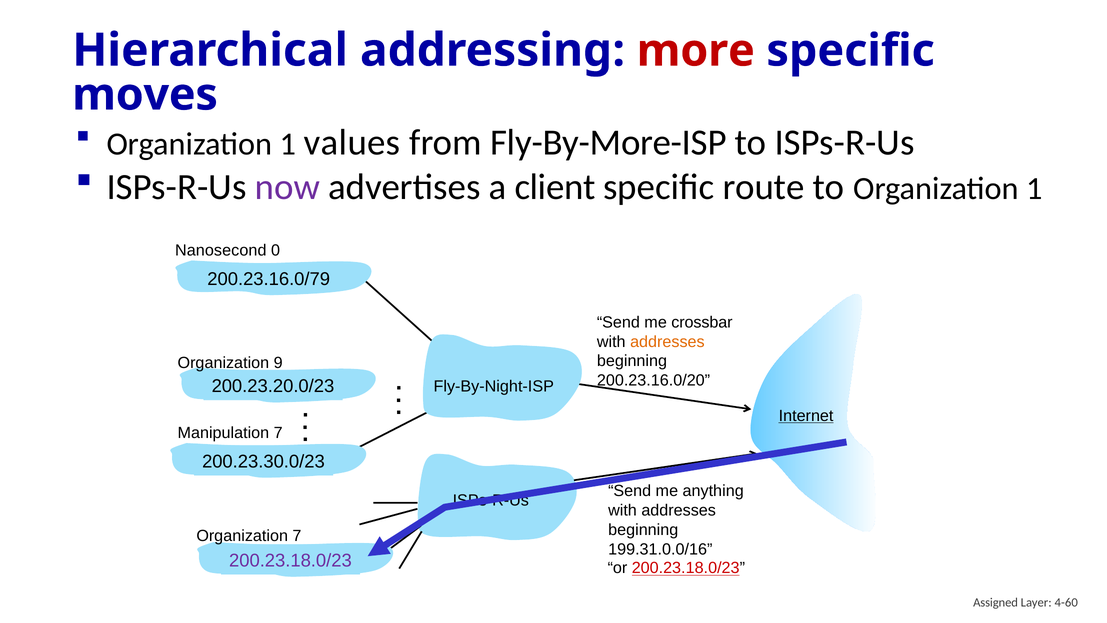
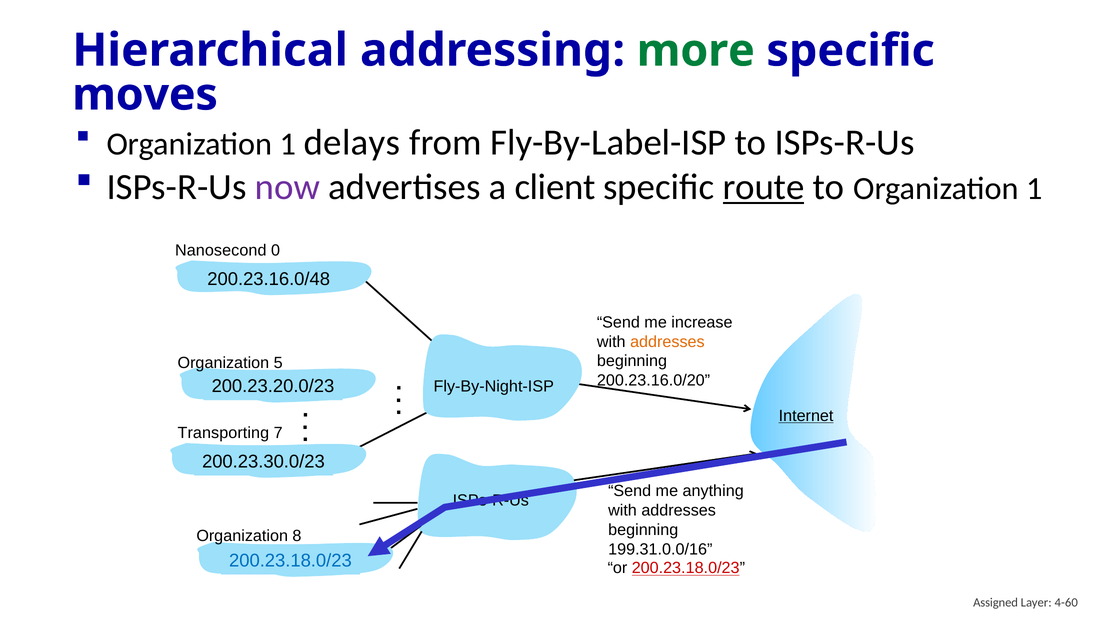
more colour: red -> green
values: values -> delays
Fly-By-More-ISP: Fly-By-More-ISP -> Fly-By-Label-ISP
route underline: none -> present
200.23.16.0/79: 200.23.16.0/79 -> 200.23.16.0/48
crossbar: crossbar -> increase
9: 9 -> 5
Manipulation: Manipulation -> Transporting
Organization 7: 7 -> 8
200.23.18.0/23 at (290, 560) colour: purple -> blue
